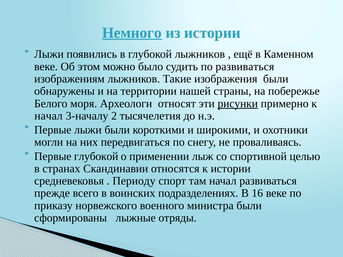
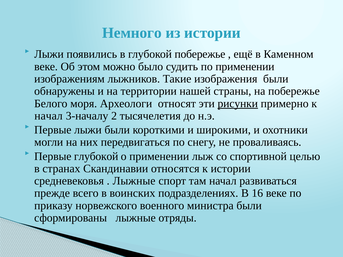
Немного underline: present -> none
глубокой лыжников: лыжников -> побережье
по развиваться: развиваться -> применении
Периоду at (134, 181): Периоду -> Лыжные
